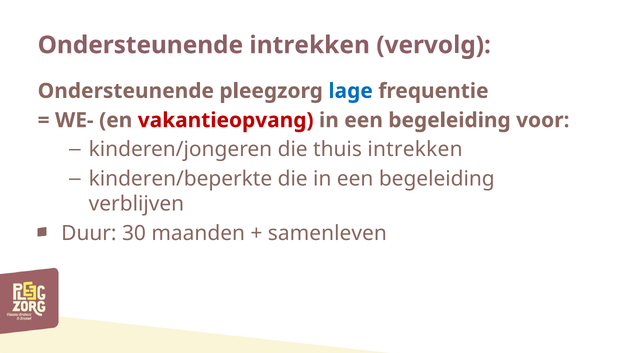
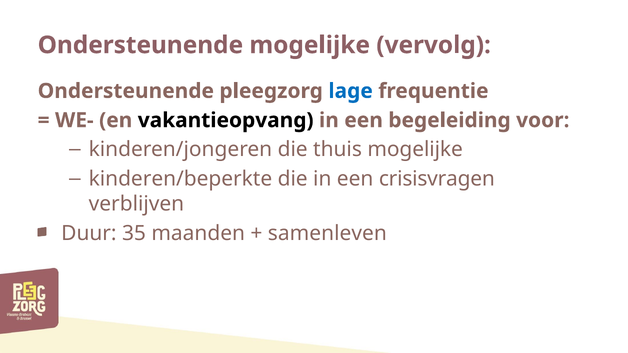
Ondersteunende intrekken: intrekken -> mogelijke
vakantieopvang colour: red -> black
thuis intrekken: intrekken -> mogelijke
die in een begeleiding: begeleiding -> crisisvragen
30: 30 -> 35
